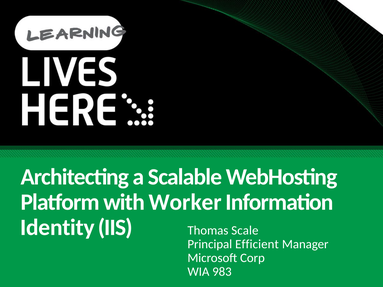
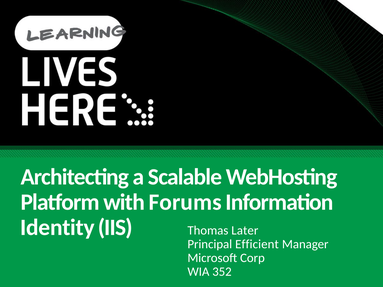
Worker: Worker -> Forums
Scale: Scale -> Later
983: 983 -> 352
